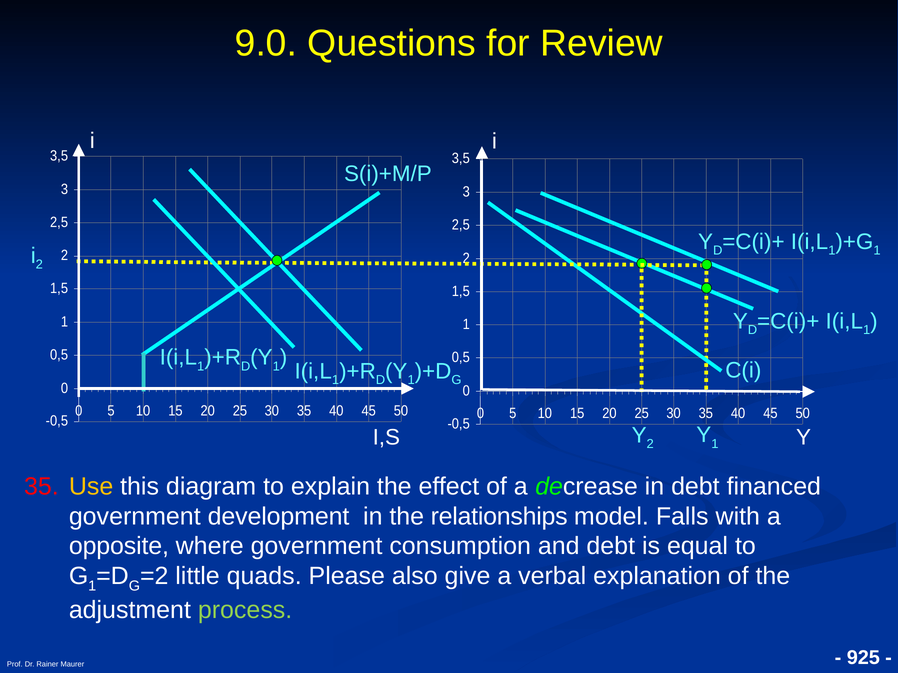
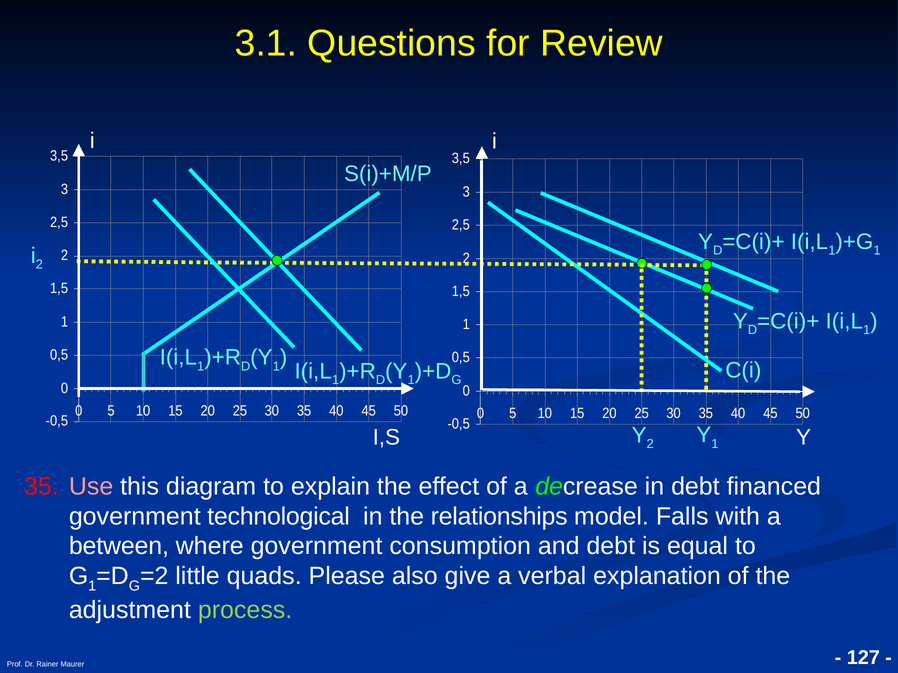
9.0: 9.0 -> 3.1
Use colour: yellow -> pink
development: development -> technological
opposite: opposite -> between
925: 925 -> 127
